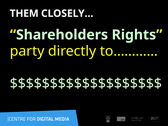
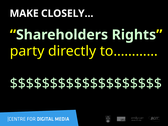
THEM: THEM -> MAKE
